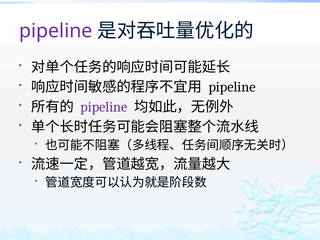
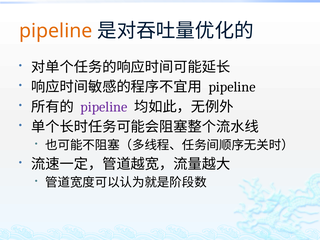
pipeline at (56, 31) colour: purple -> orange
